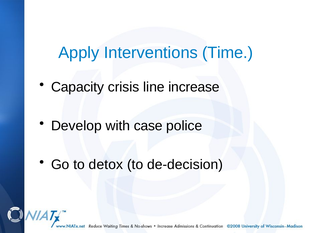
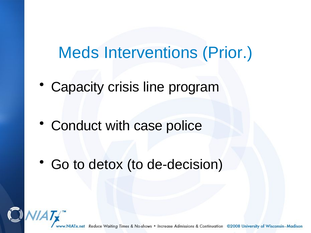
Apply: Apply -> Meds
Time: Time -> Prior
increase: increase -> program
Develop: Develop -> Conduct
